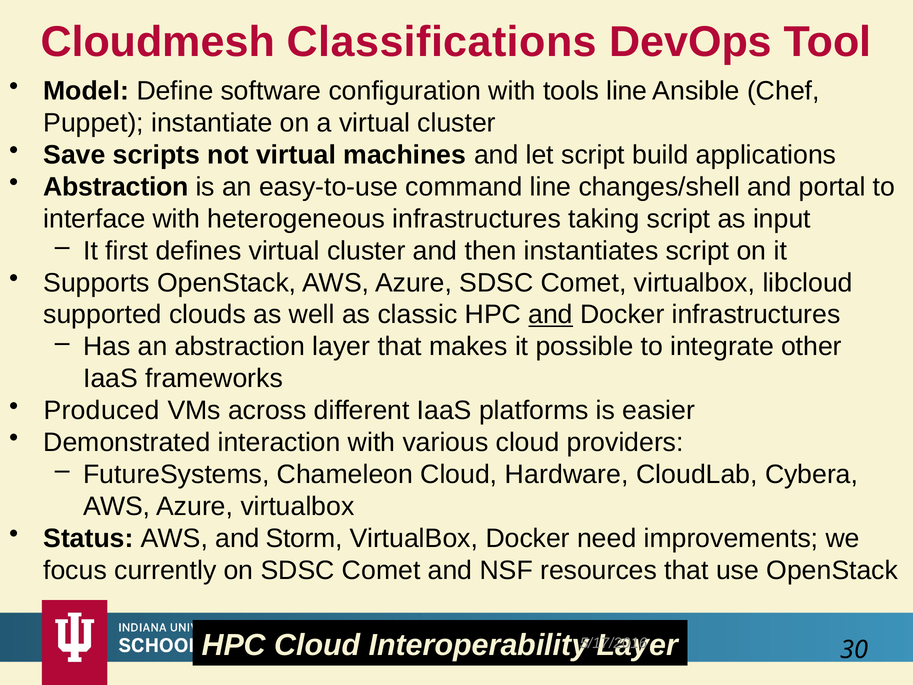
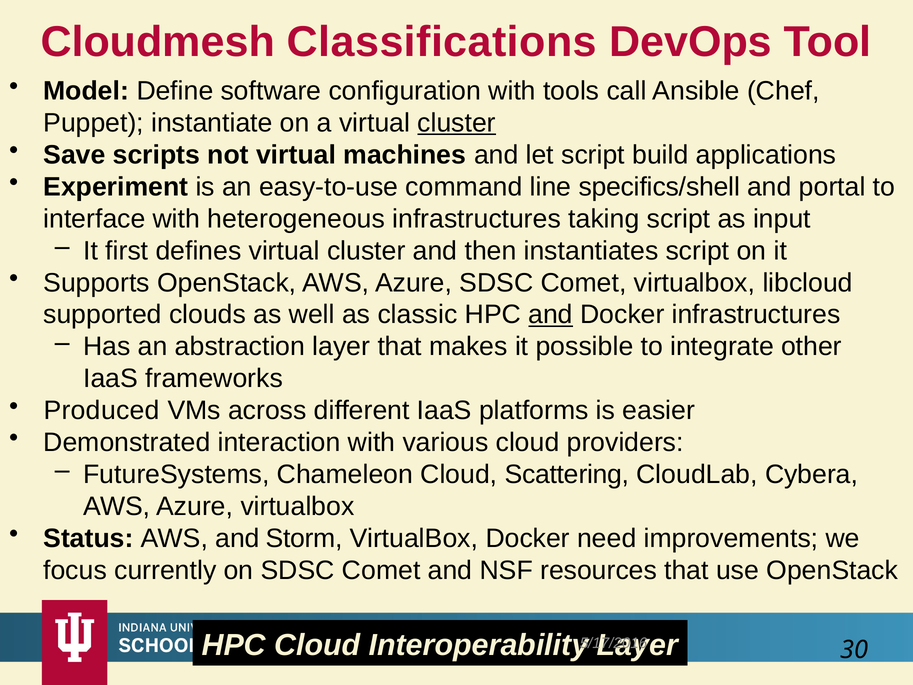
tools line: line -> call
cluster at (457, 123) underline: none -> present
Abstraction at (116, 187): Abstraction -> Experiment
changes/shell: changes/shell -> specifics/shell
Hardware: Hardware -> Scattering
